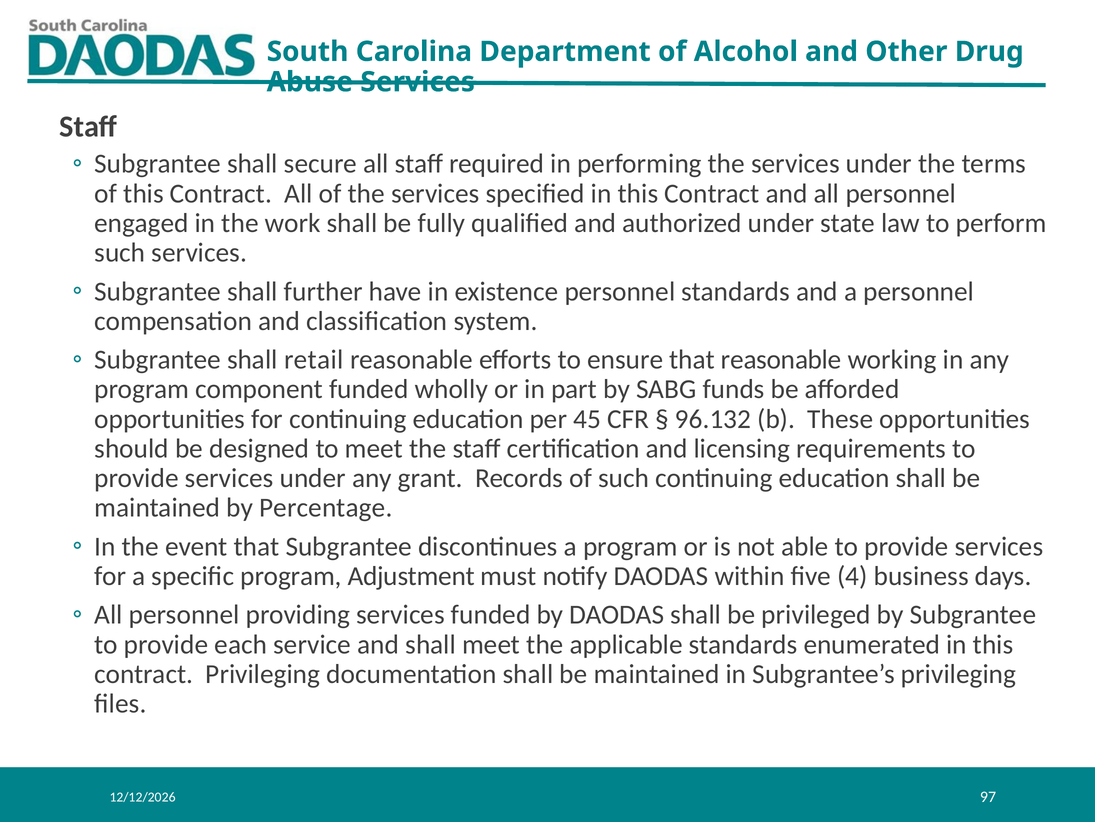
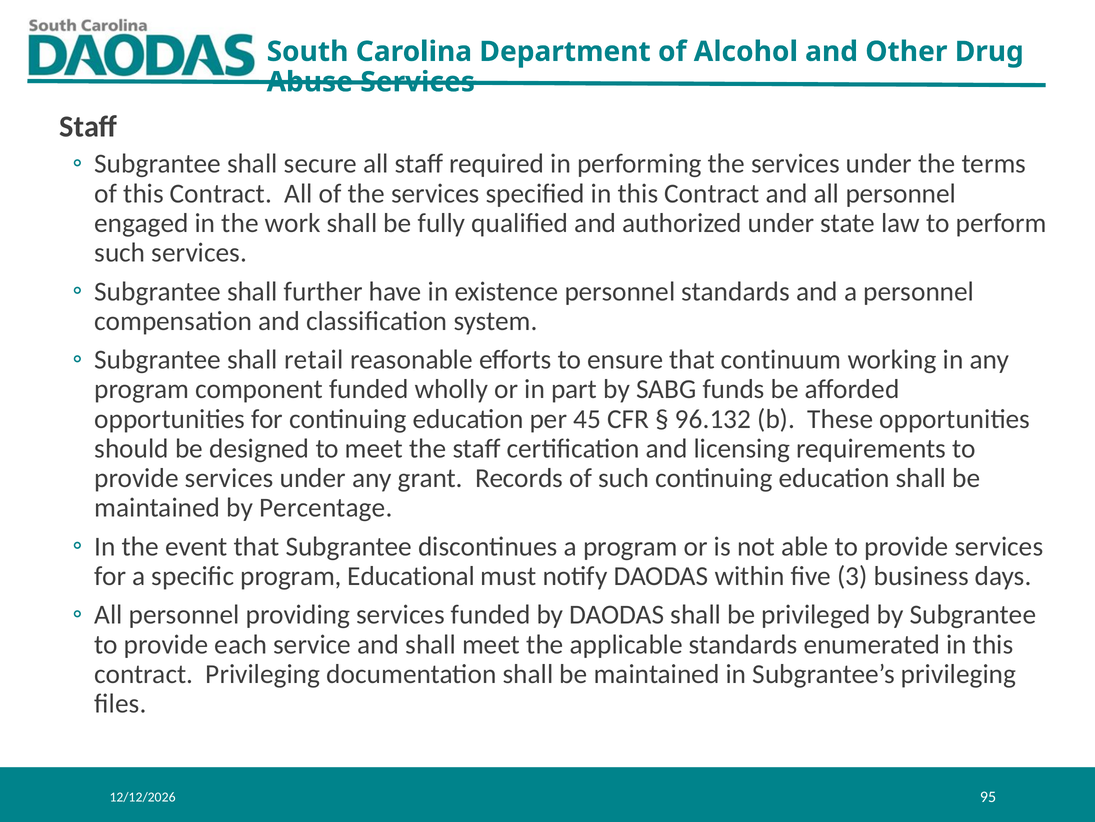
that reasonable: reasonable -> continuum
Adjustment: Adjustment -> Educational
4: 4 -> 3
97: 97 -> 95
